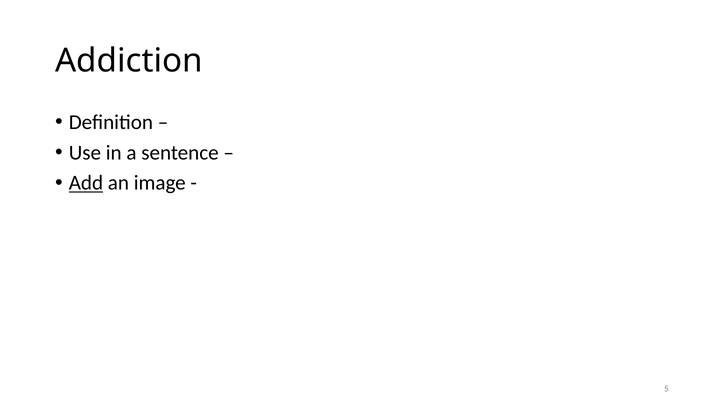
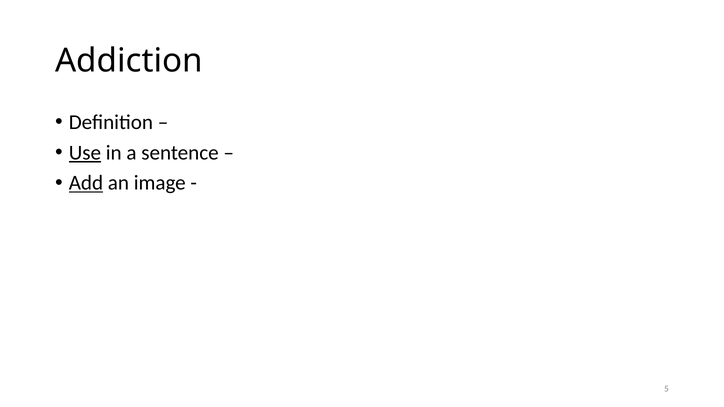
Use underline: none -> present
